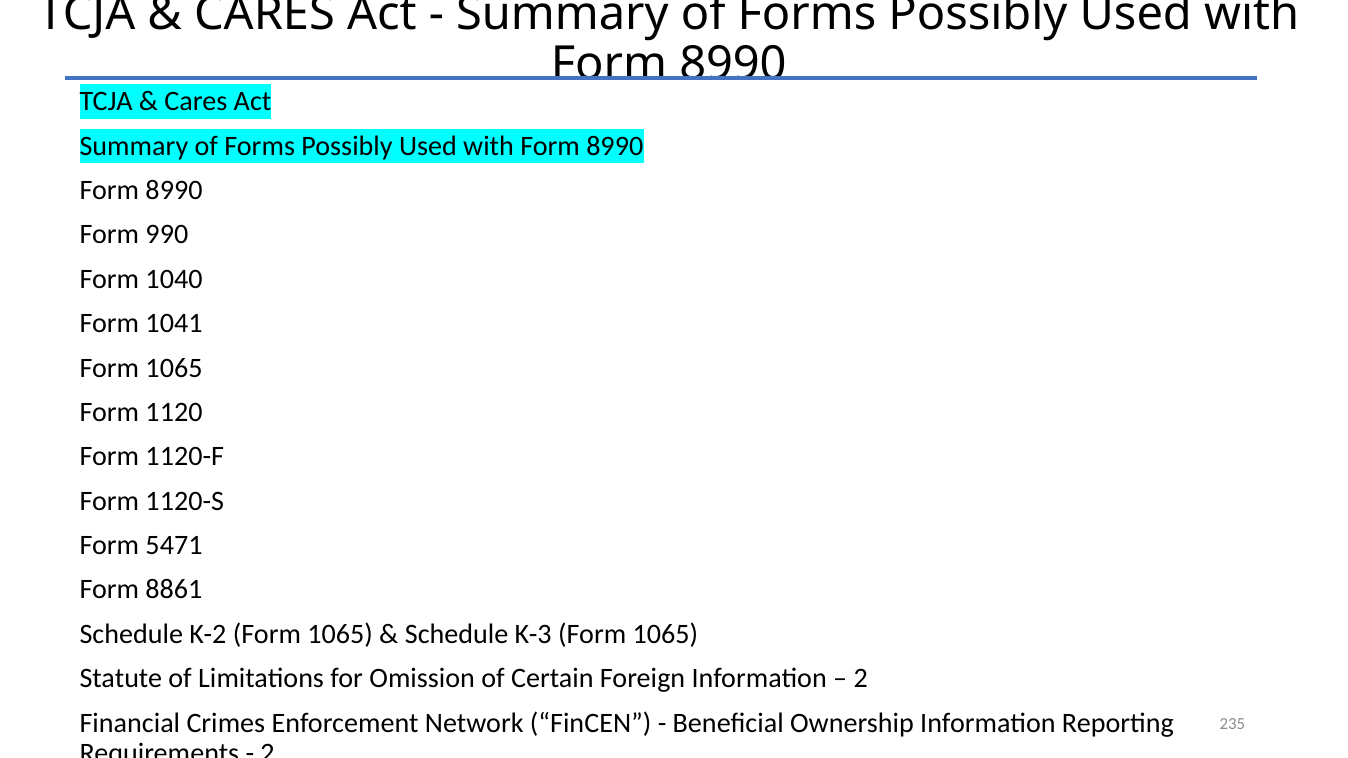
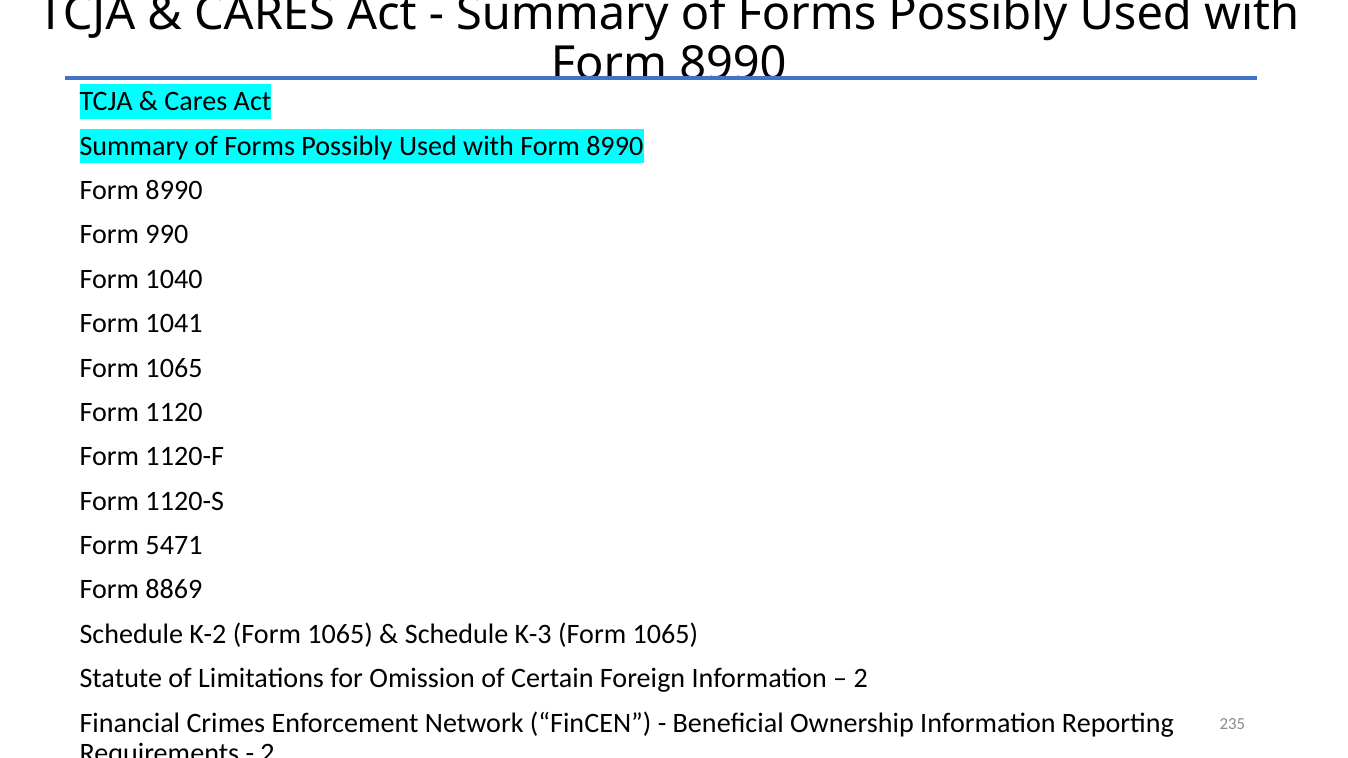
8861: 8861 -> 8869
